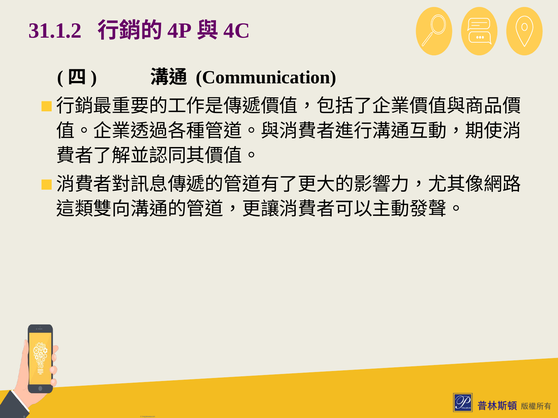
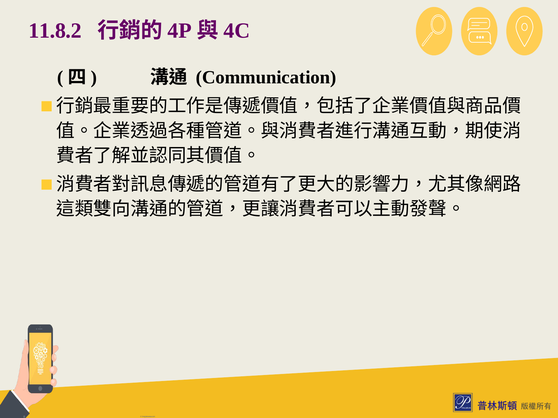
31.1.2: 31.1.2 -> 11.8.2
